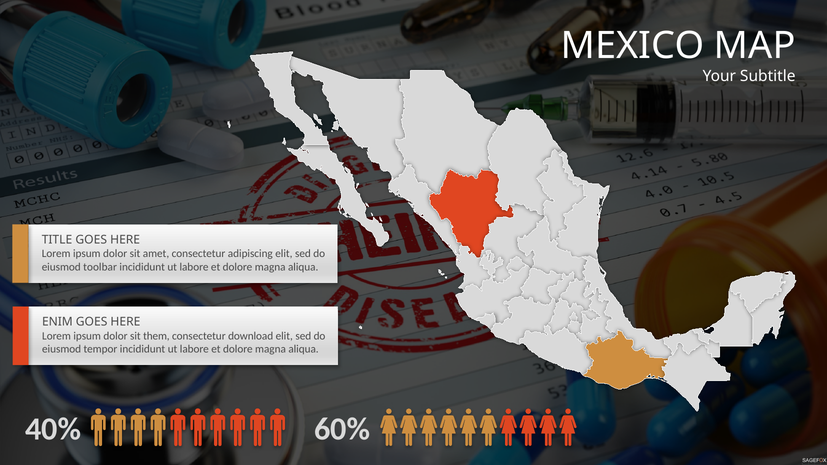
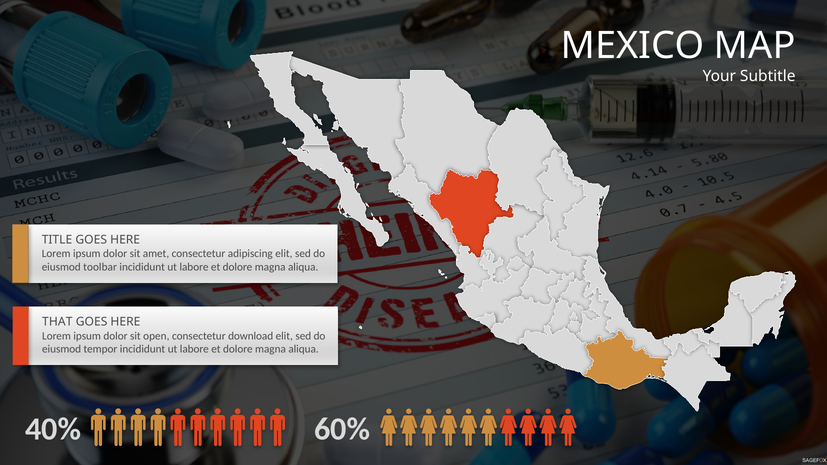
ENIM: ENIM -> THAT
them: them -> open
